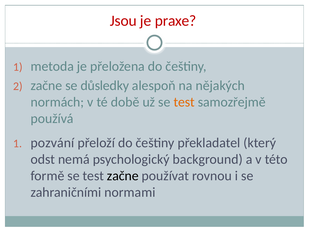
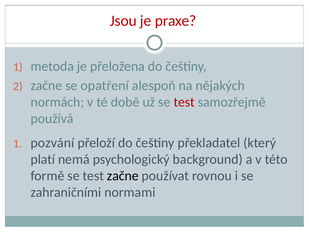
důsledky: důsledky -> opatření
test at (184, 102) colour: orange -> red
odst: odst -> platí
